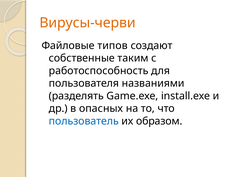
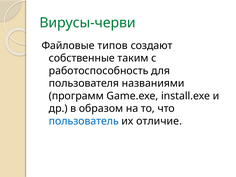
Вирусы-черви colour: orange -> green
разделять: разделять -> программ
опасных: опасных -> образом
образом: образом -> отличие
